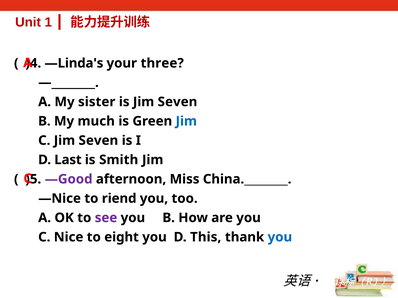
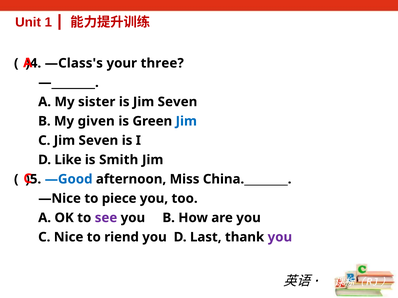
—Linda's: —Linda's -> —Class's
much: much -> given
Last: Last -> Like
—Good colour: purple -> blue
riend: riend -> piece
eight: eight -> riend
This: This -> Last
you at (280, 237) colour: blue -> purple
